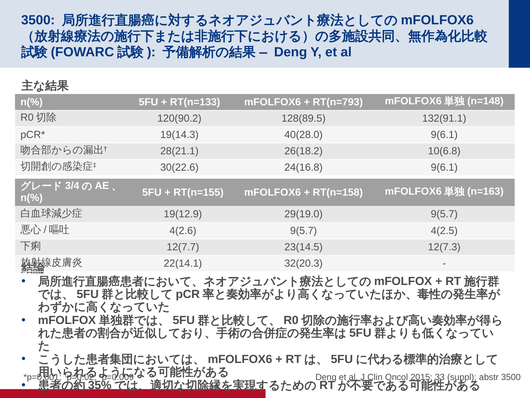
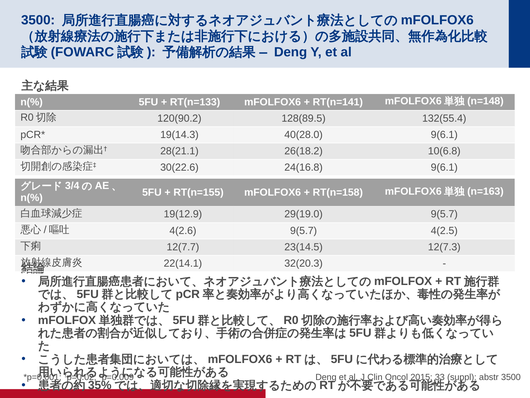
RT(n=793: RT(n=793 -> RT(n=141
132(91.1: 132(91.1 -> 132(55.4
